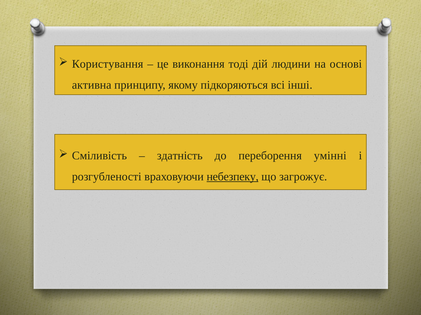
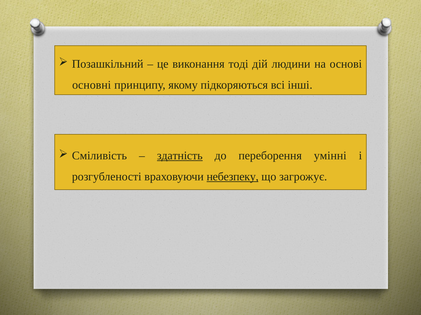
Користування: Користування -> Позашкільний
активна: активна -> основні
здатність underline: none -> present
